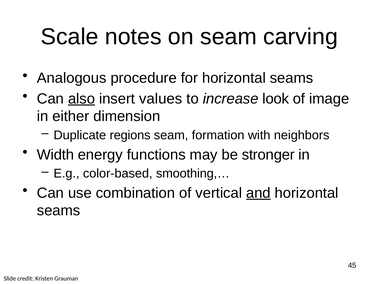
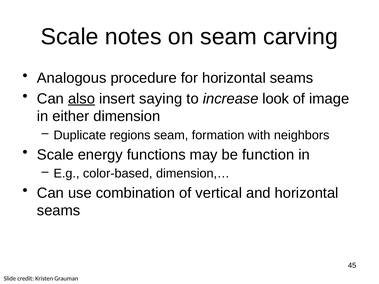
values: values -> saying
Width at (55, 155): Width -> Scale
stronger: stronger -> function
smoothing,…: smoothing,… -> dimension,…
and underline: present -> none
